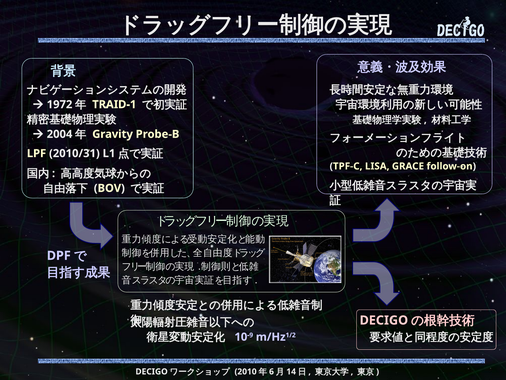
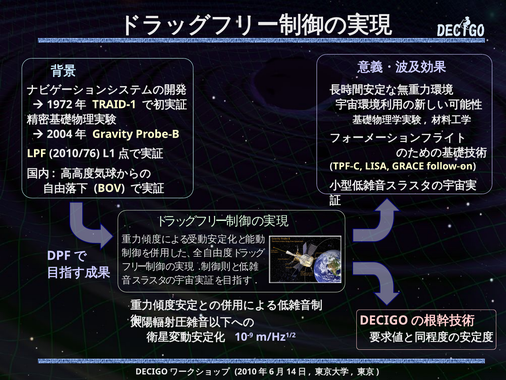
2010/31: 2010/31 -> 2010/76
